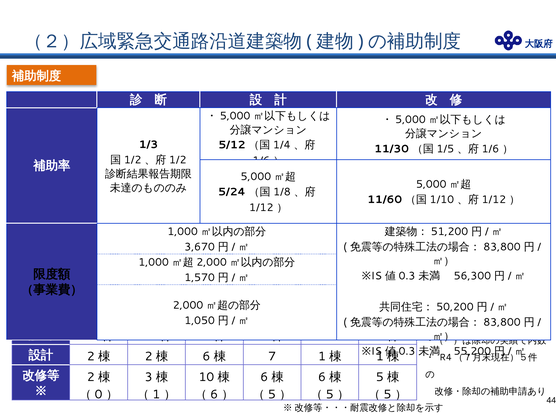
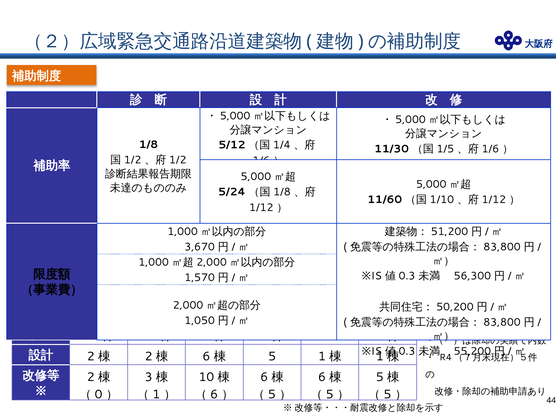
1/3 at (148, 145): 1/3 -> 1/8
7 at (272, 357): 7 -> 5
